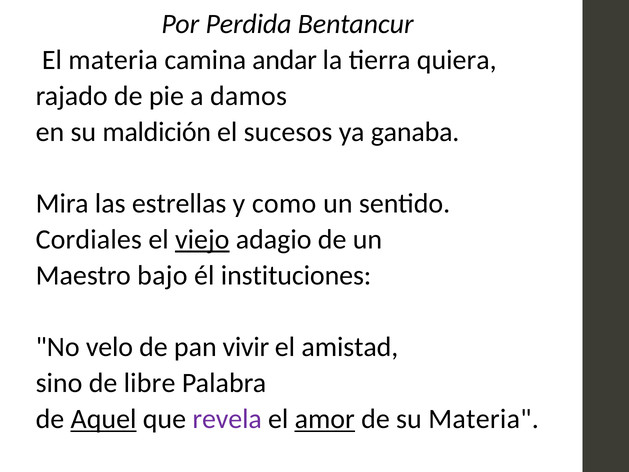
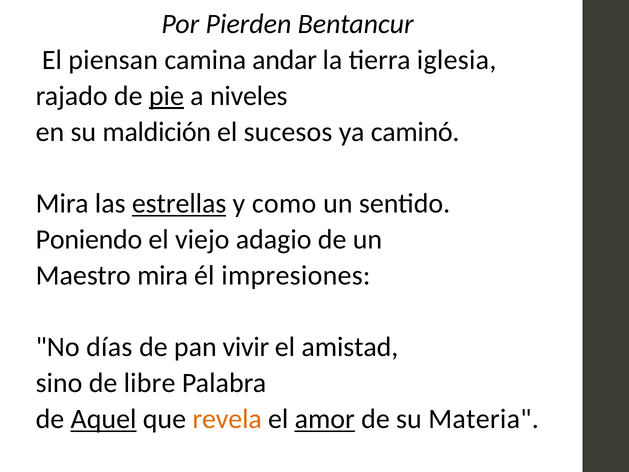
Perdida: Perdida -> Pierden
El materia: materia -> piensan
quiera: quiera -> iglesia
pie underline: none -> present
damos: damos -> niveles
ganaba: ganaba -> caminó
estrellas underline: none -> present
Cordiales: Cordiales -> Poniendo
viejo underline: present -> none
Maestro bajo: bajo -> mira
instituciones: instituciones -> impresiones
velo: velo -> días
revela colour: purple -> orange
